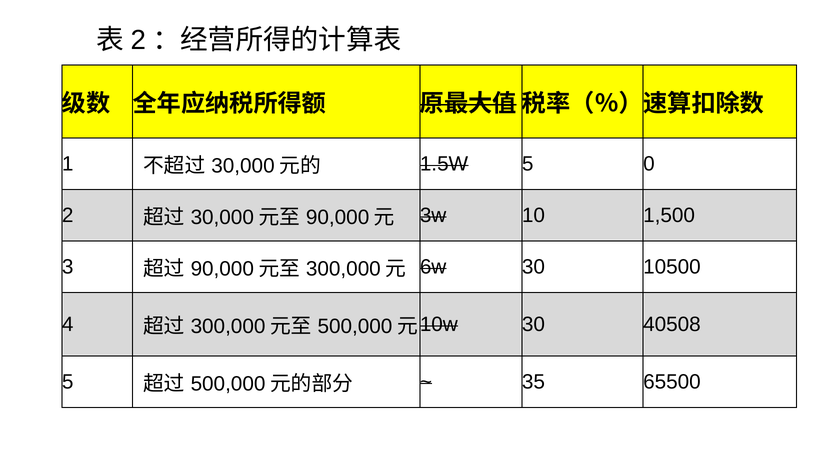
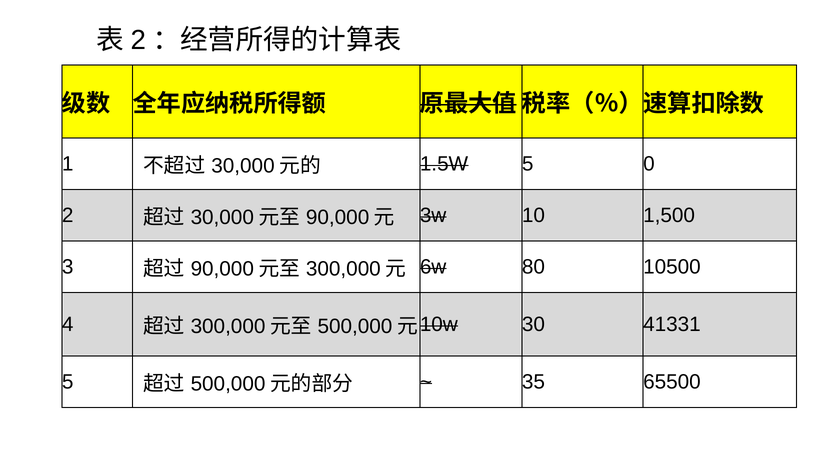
6w 30: 30 -> 80
40508: 40508 -> 41331
